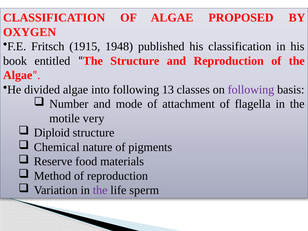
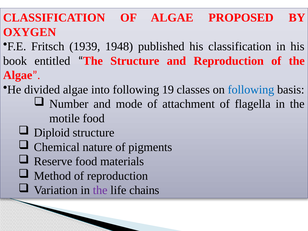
1915: 1915 -> 1939
13: 13 -> 19
following at (251, 90) colour: purple -> blue
motile very: very -> food
sperm: sperm -> chains
